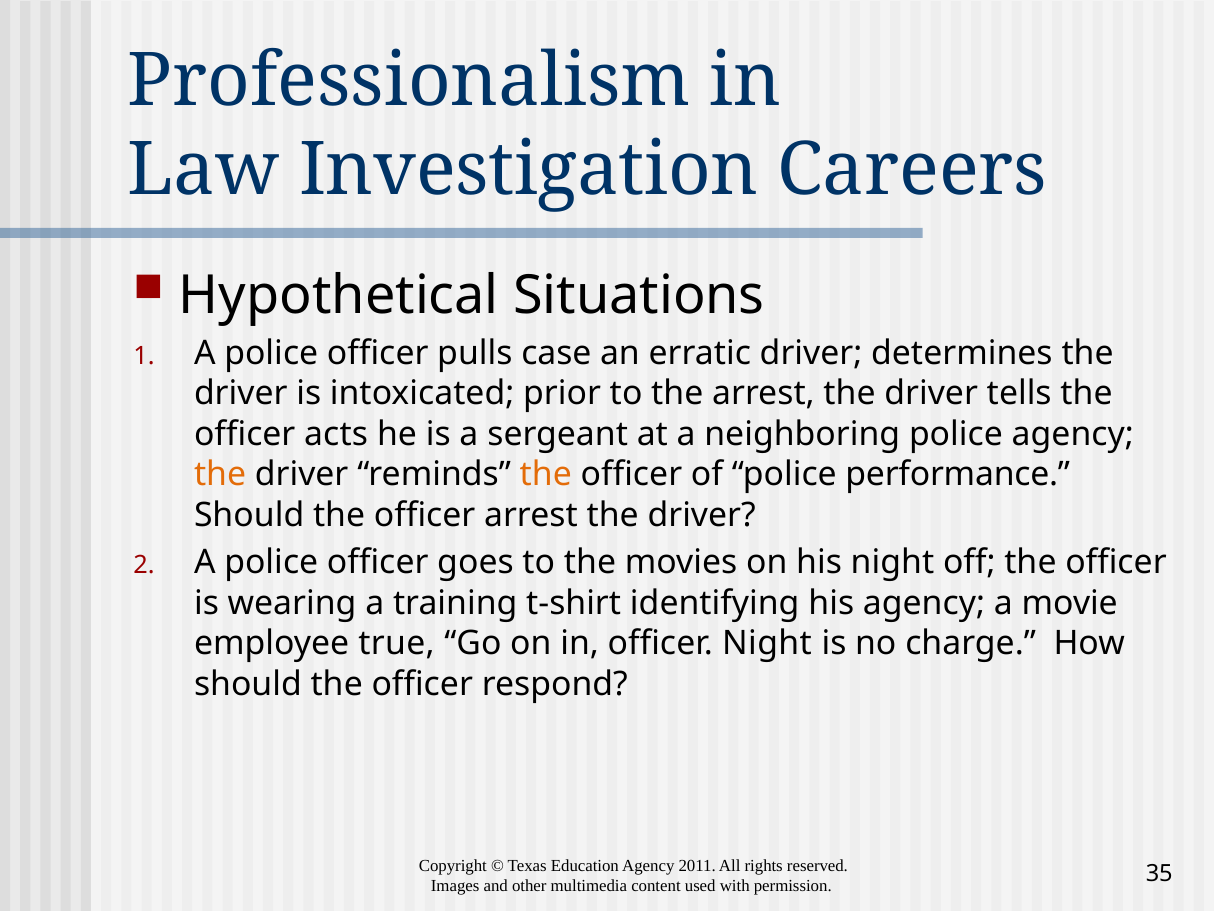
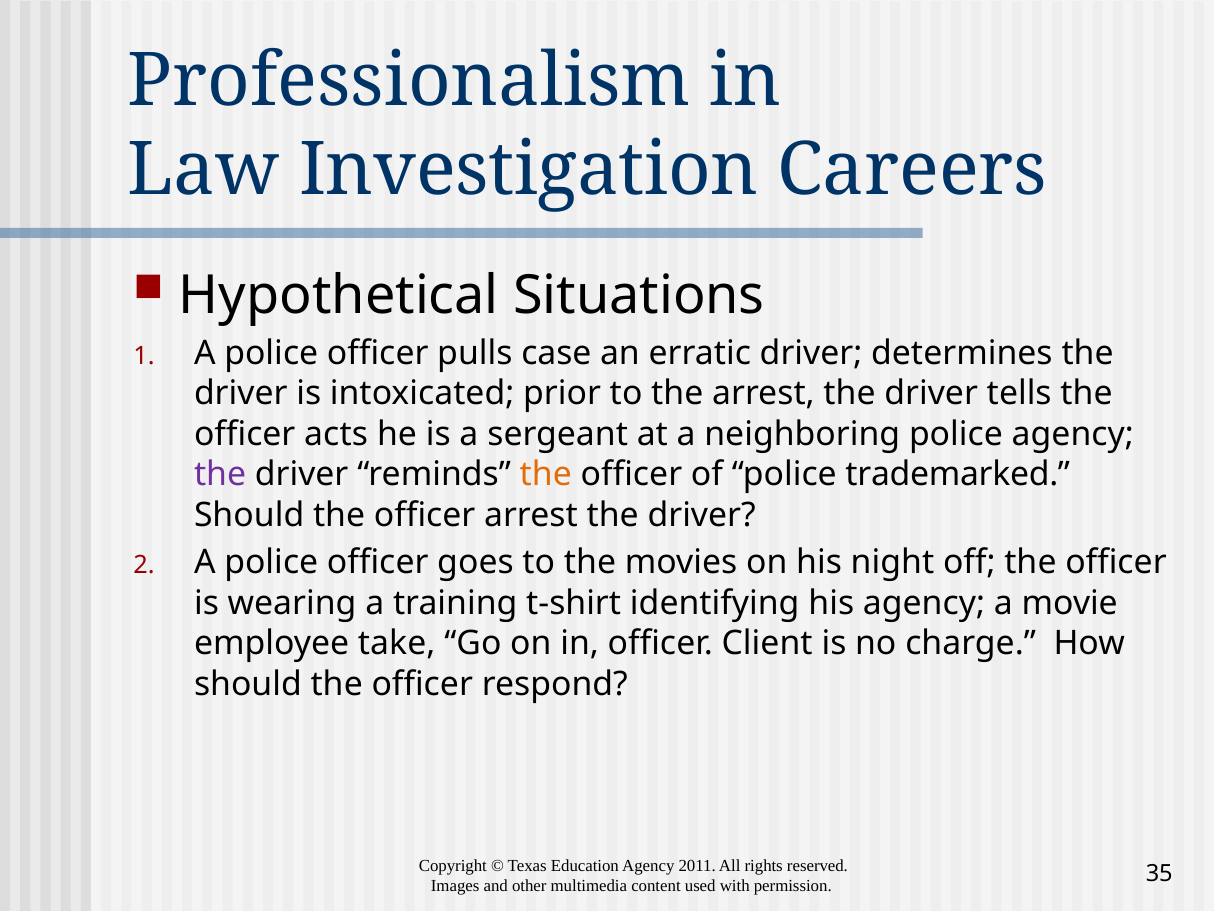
the at (220, 475) colour: orange -> purple
performance: performance -> trademarked
true: true -> take
officer Night: Night -> Client
